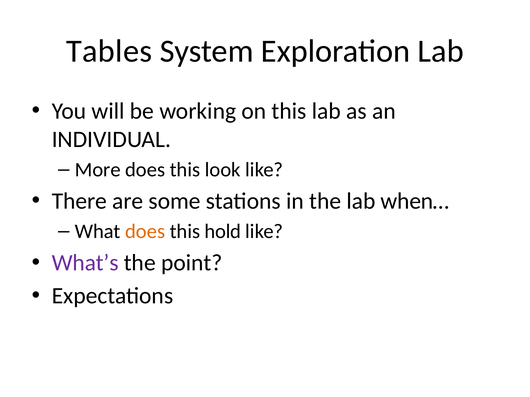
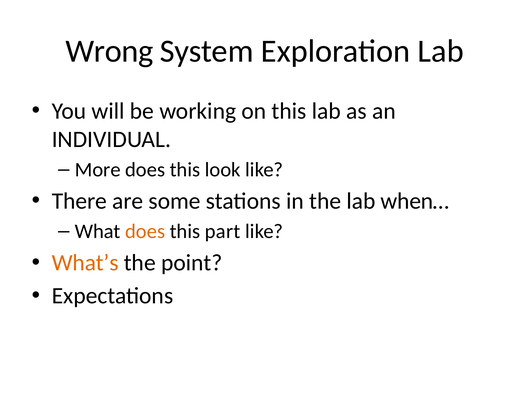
Tables: Tables -> Wrong
hold: hold -> part
What’s colour: purple -> orange
